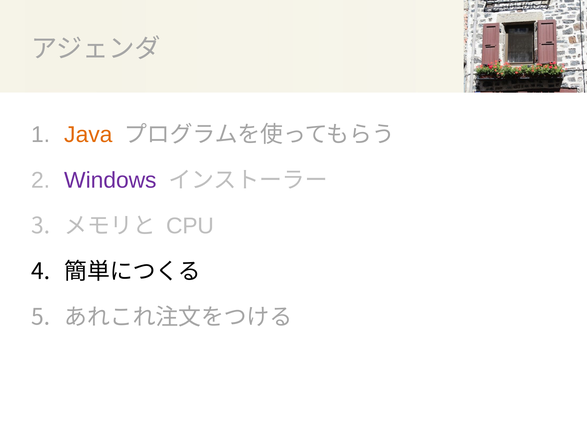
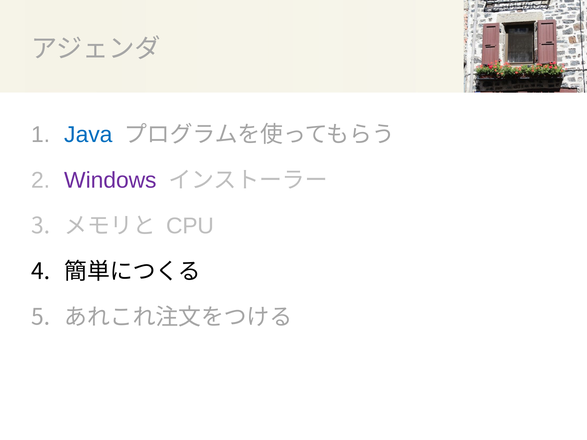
Java colour: orange -> blue
